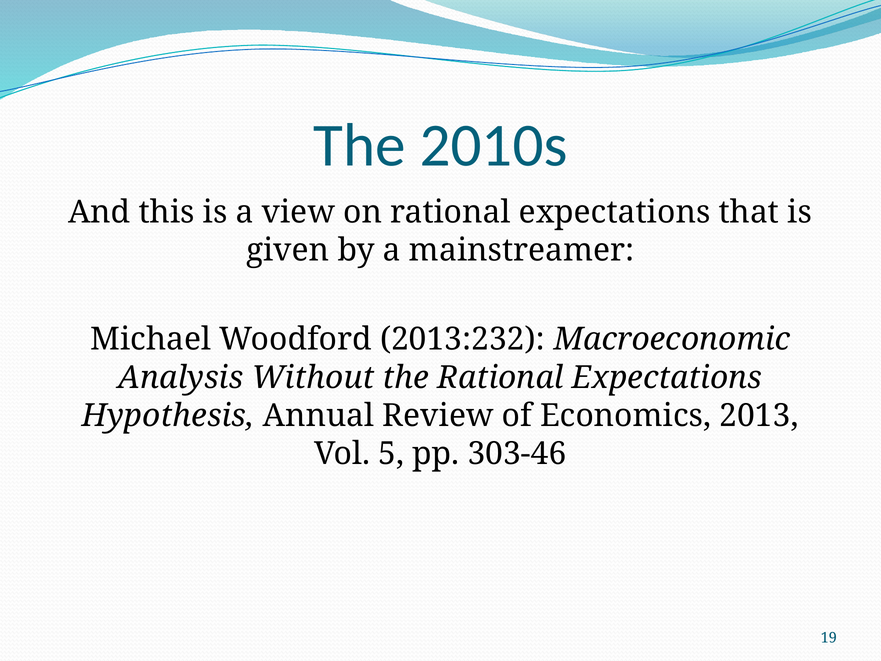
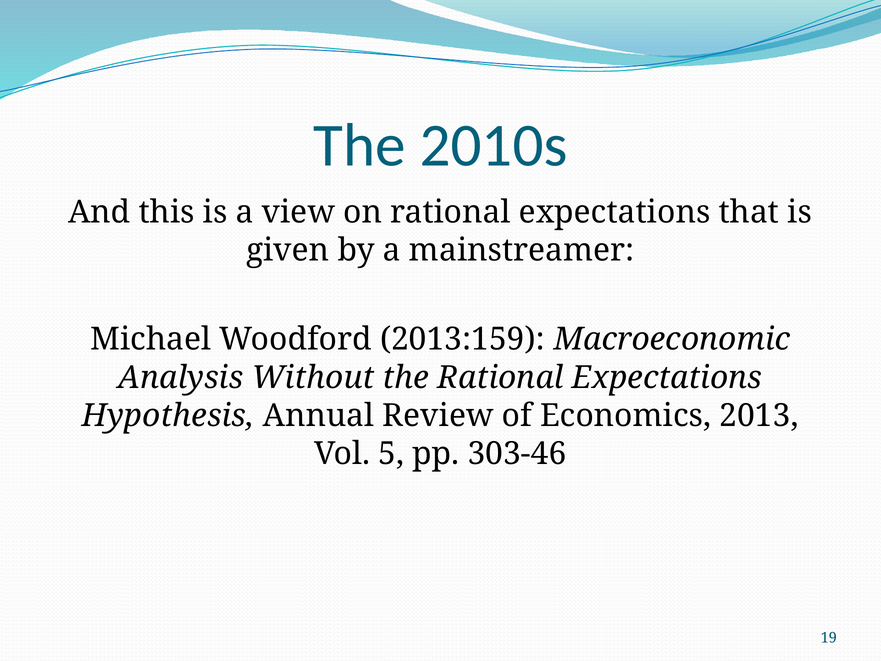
2013:232: 2013:232 -> 2013:159
